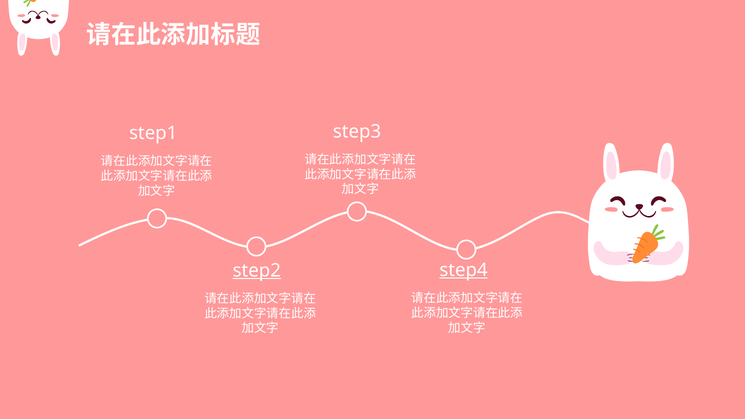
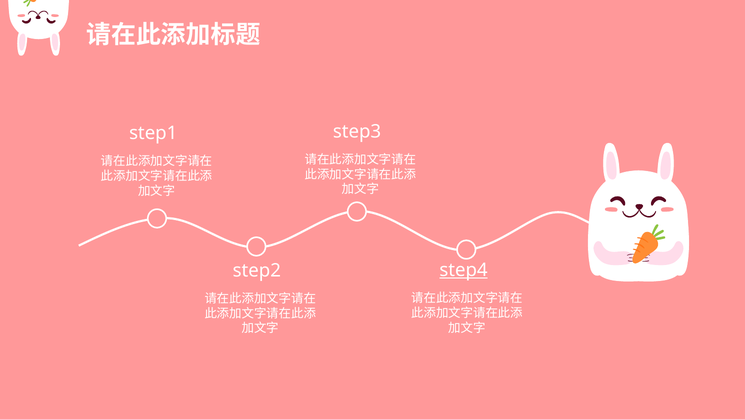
step2 underline: present -> none
